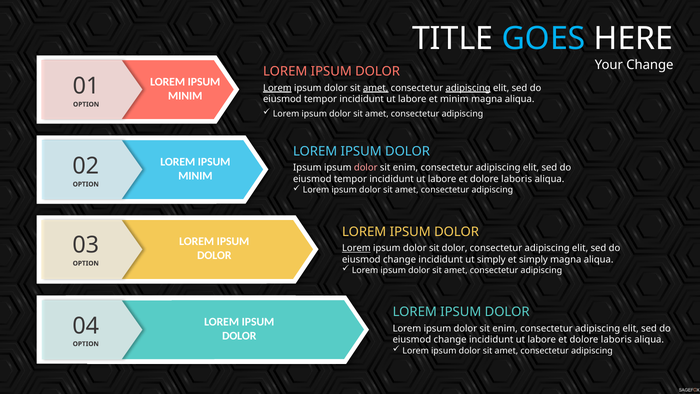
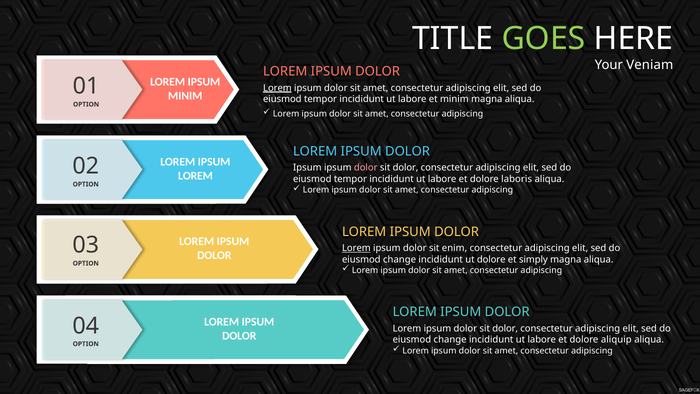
GOES colour: light blue -> light green
Your Change: Change -> Veniam
amet at (376, 88) underline: present -> none
adipiscing at (468, 88) underline: present -> none
enim at (405, 168): enim -> dolor
MINIM at (195, 176): MINIM -> LOREM
sit dolor: dolor -> enim
ut simply: simply -> dolore
enim at (505, 328): enim -> dolor
laboris at (616, 340): laboris -> aliquip
